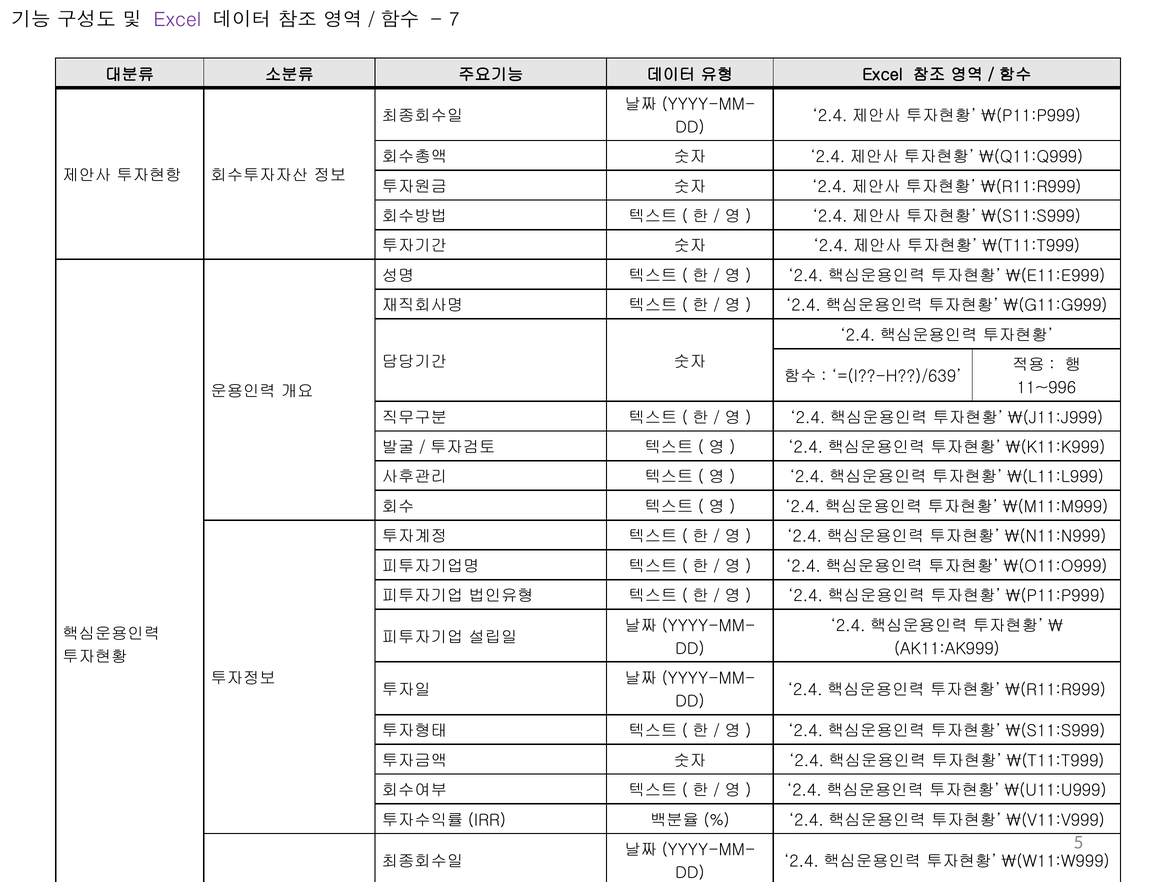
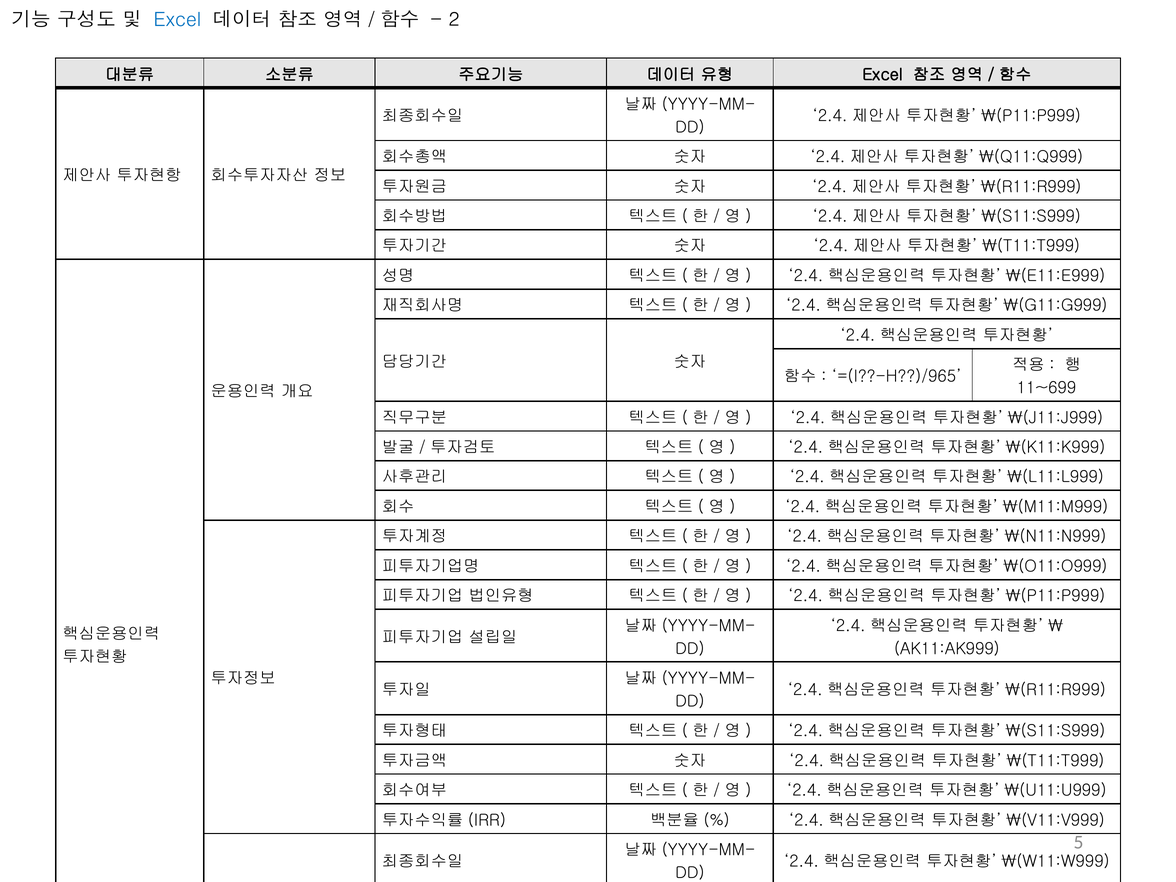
Excel at (177, 20) colour: purple -> blue
7: 7 -> 2
=(I??-H??)/639: =(I??-H??)/639 -> =(I??-H??)/965
11~996: 11~996 -> 11~699
